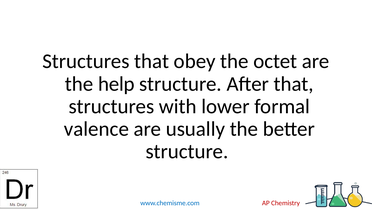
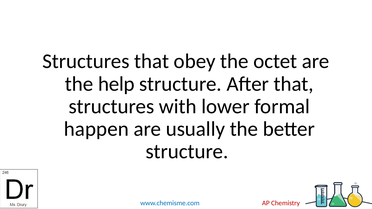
valence: valence -> happen
